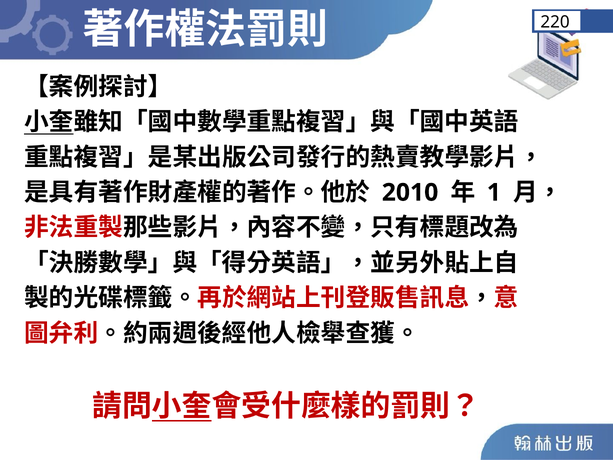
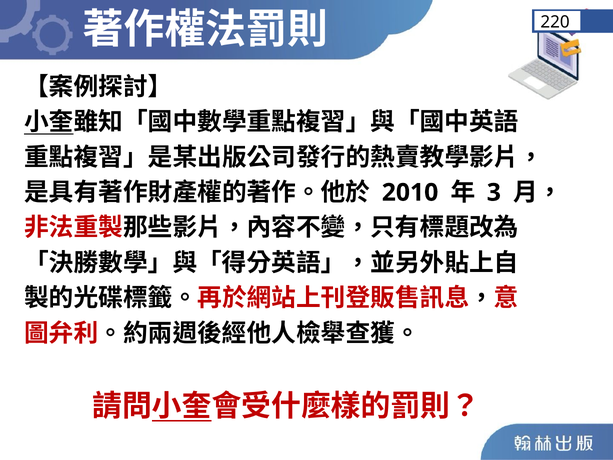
1: 1 -> 3
